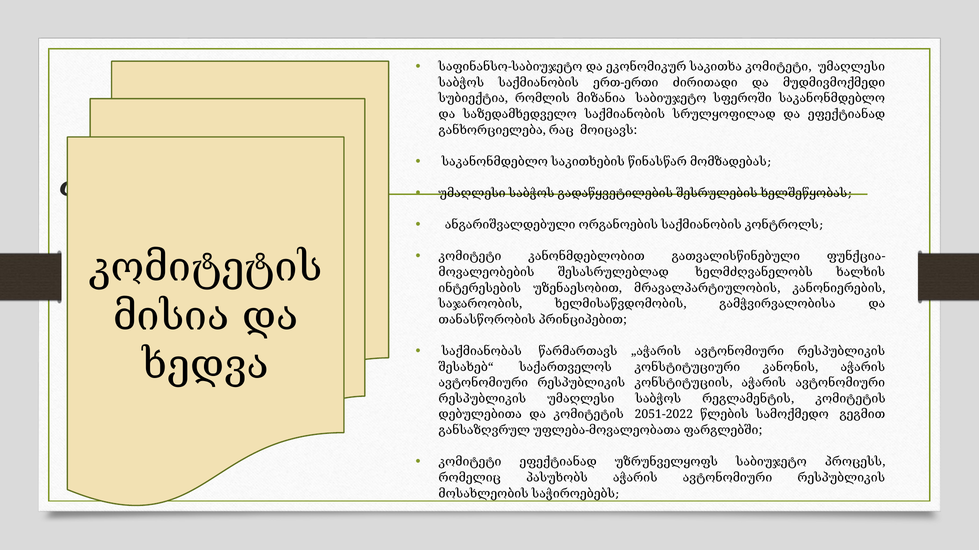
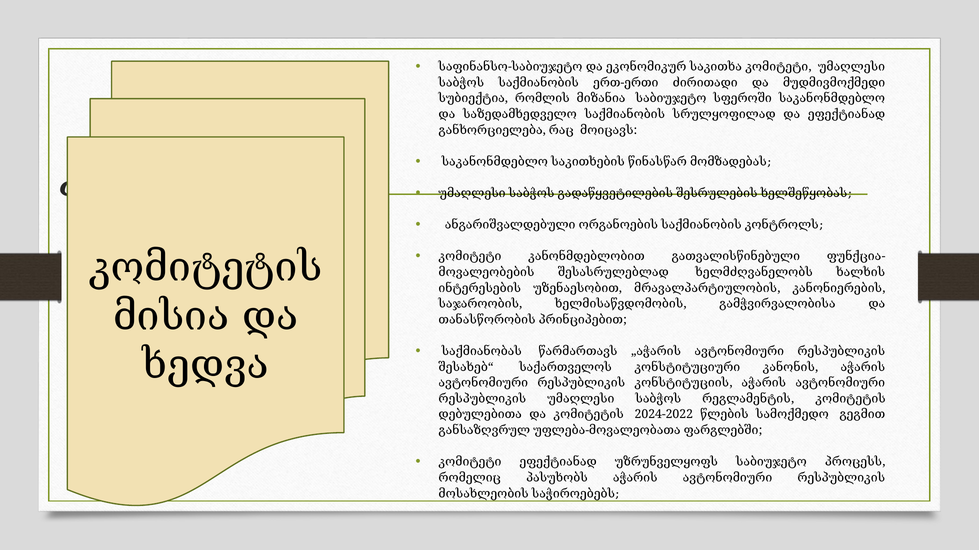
2051-2022: 2051-2022 -> 2024-2022
